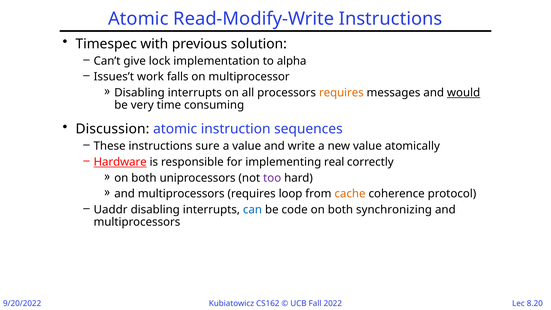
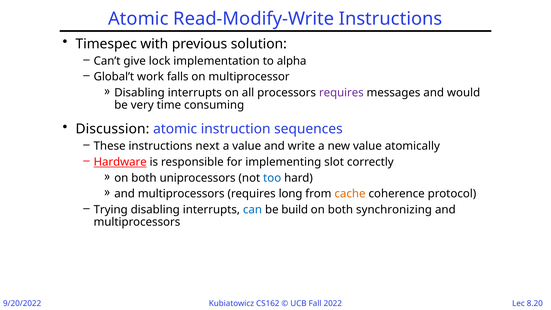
Issues’t: Issues’t -> Global’t
requires at (341, 93) colour: orange -> purple
would underline: present -> none
sure: sure -> next
real: real -> slot
too colour: purple -> blue
loop: loop -> long
Uaddr: Uaddr -> Trying
code: code -> build
